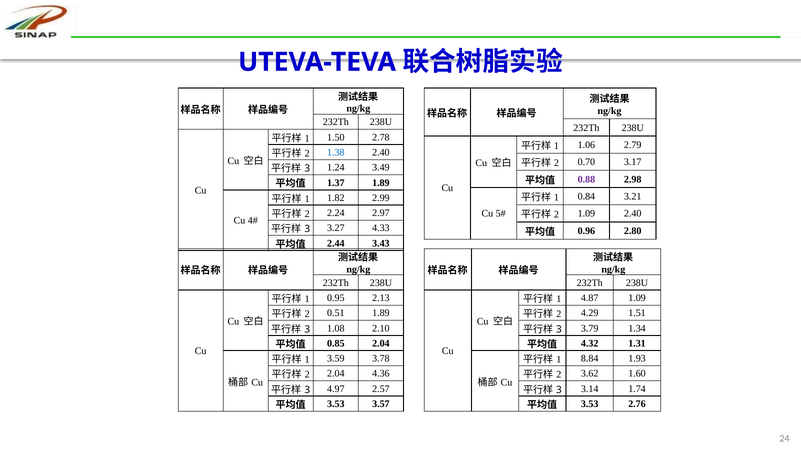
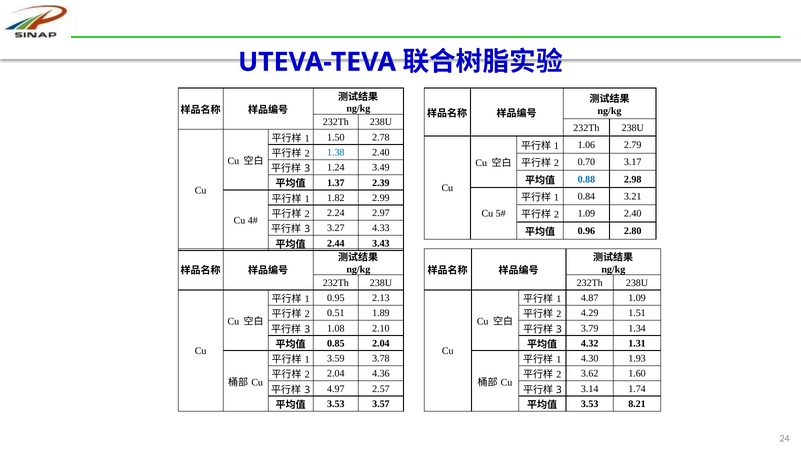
0.88 colour: purple -> blue
1.37 1.89: 1.89 -> 2.39
8.84: 8.84 -> 4.30
2.76: 2.76 -> 8.21
